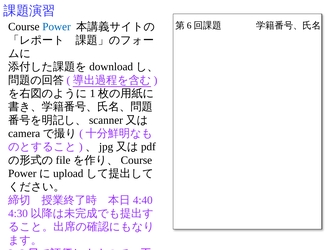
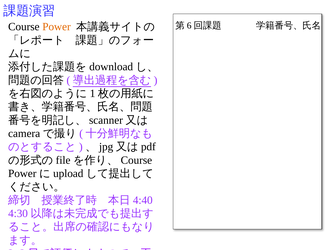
Power colour: blue -> orange
